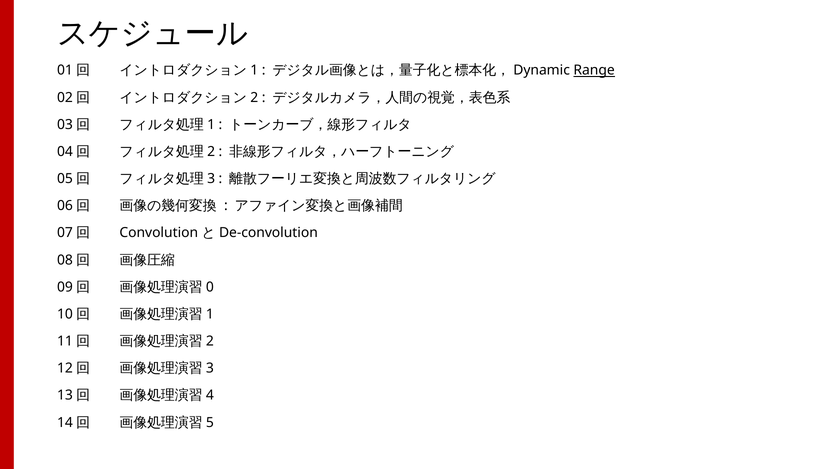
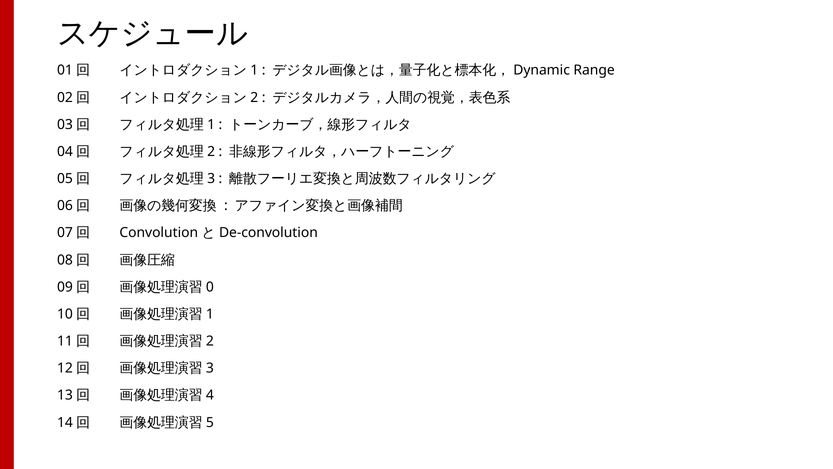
Range underline: present -> none
